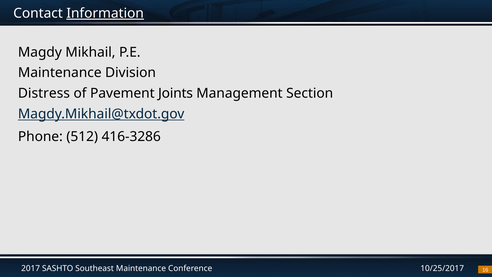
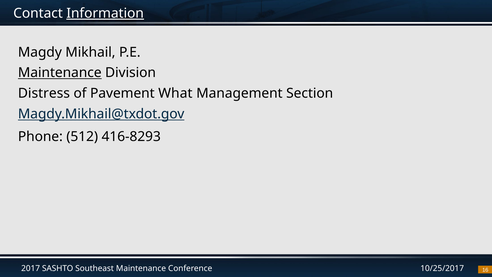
Maintenance at (60, 73) underline: none -> present
Joints: Joints -> What
416-3286: 416-3286 -> 416-8293
